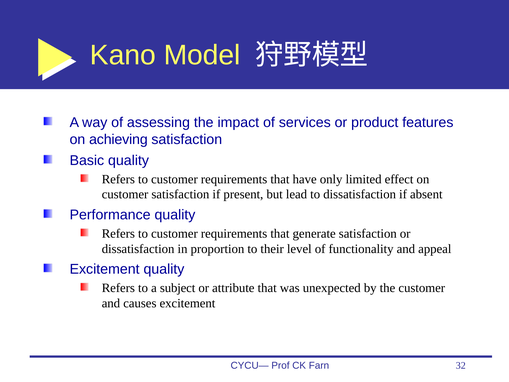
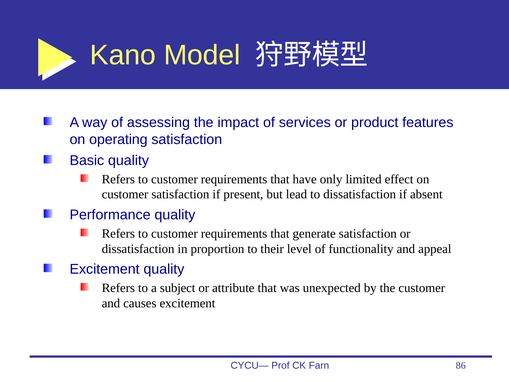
achieving: achieving -> operating
32: 32 -> 86
